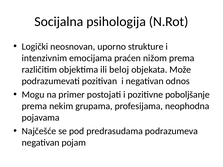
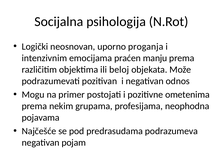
strukture: strukture -> proganja
nižom: nižom -> manju
poboljšanje: poboljšanje -> ometenima
